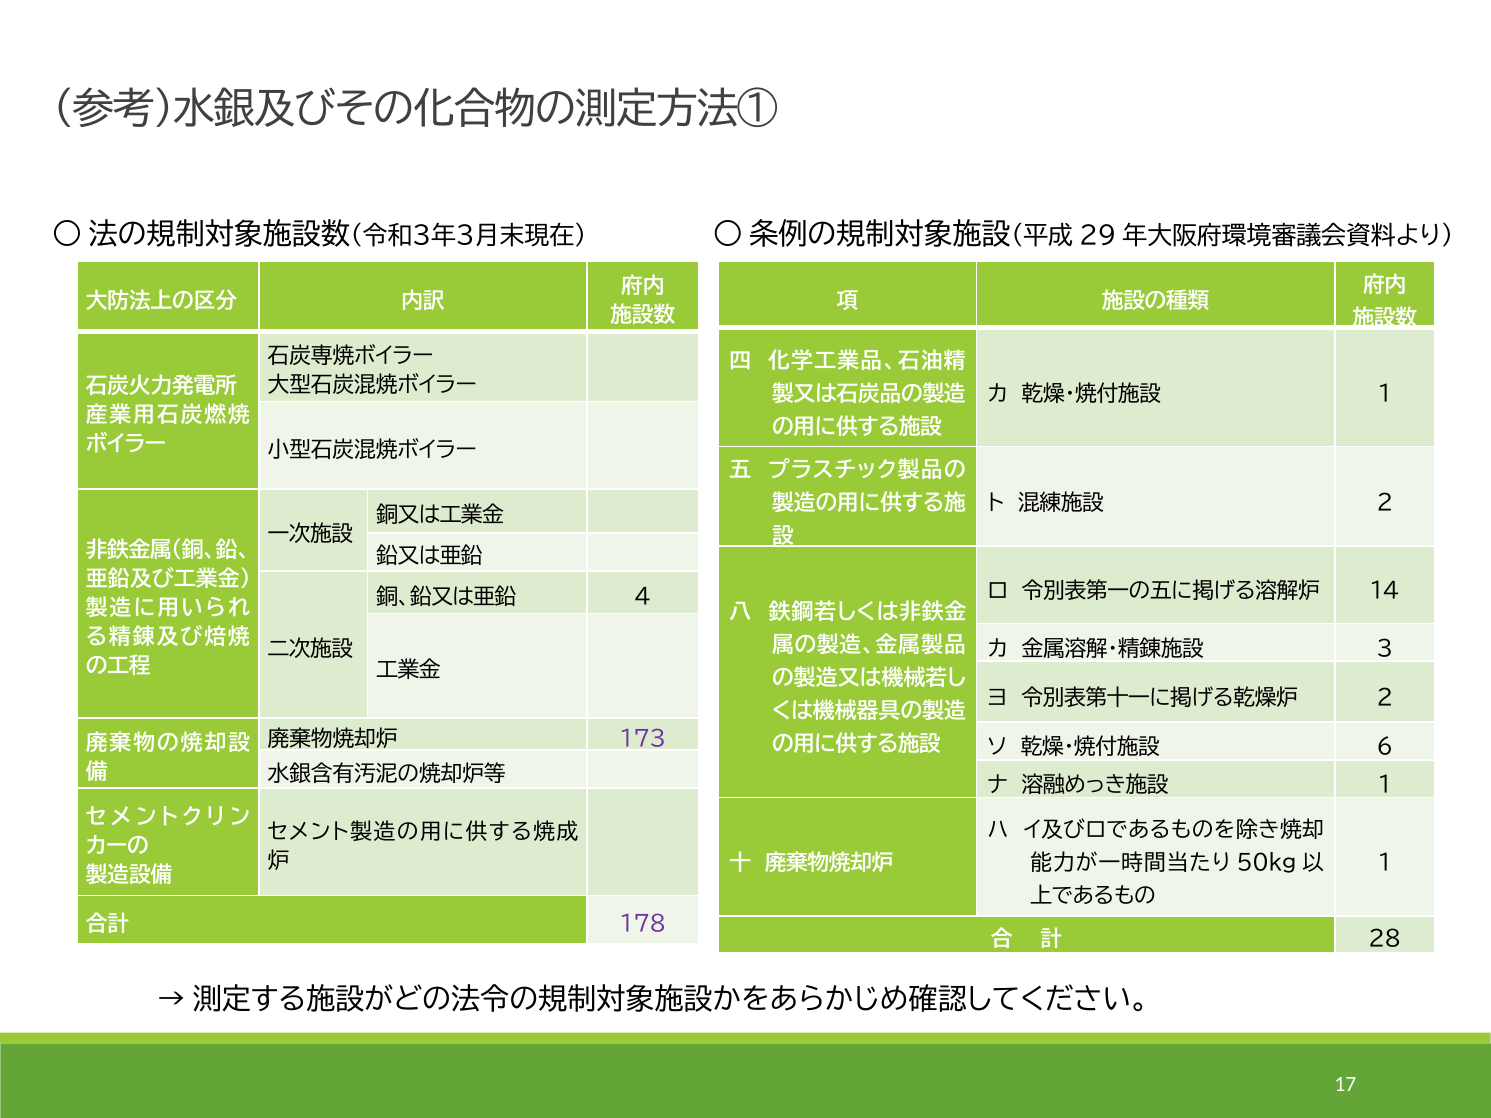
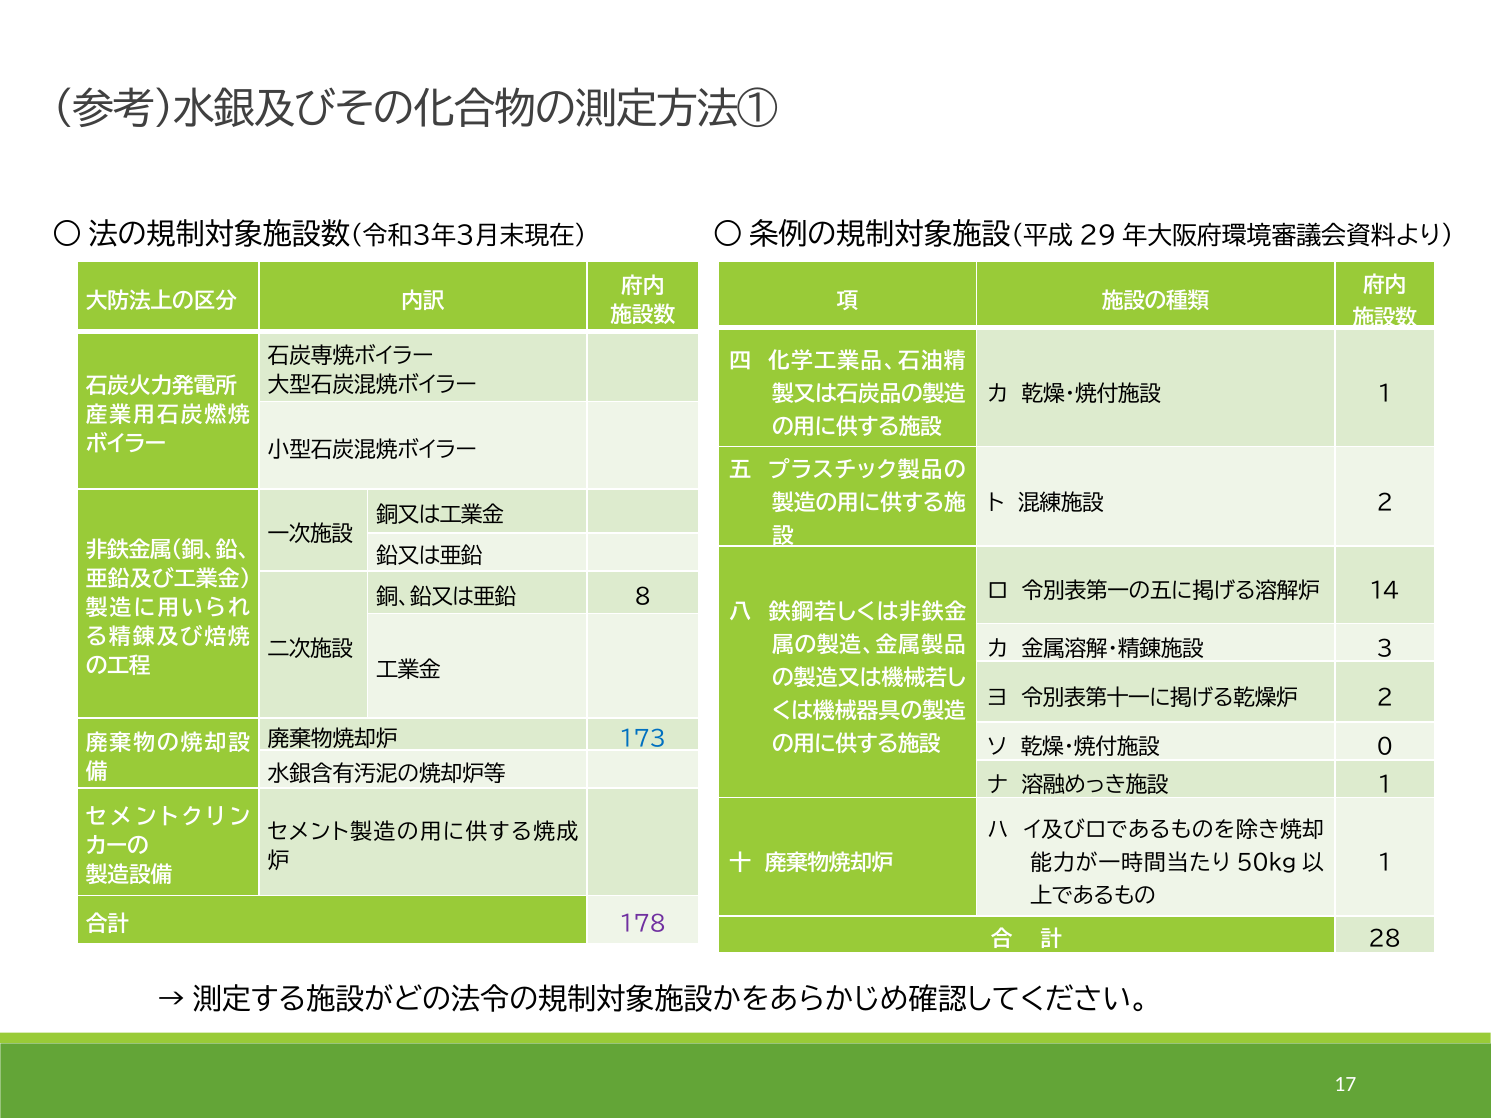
4: 4 -> 8
173 colour: purple -> blue
6: 6 -> 0
